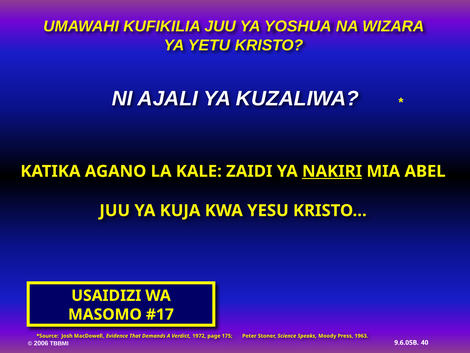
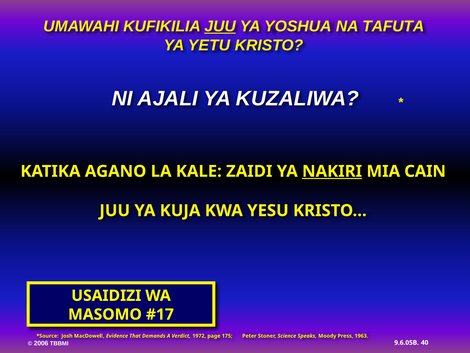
JUU at (220, 26) underline: none -> present
WIZARA: WIZARA -> TAFUTA
ABEL: ABEL -> CAIN
